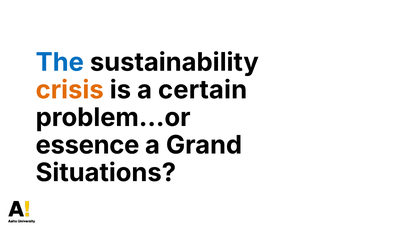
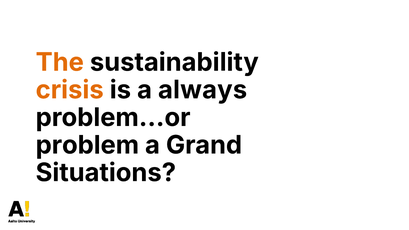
The colour: blue -> orange
certain: certain -> always
essence: essence -> problem
